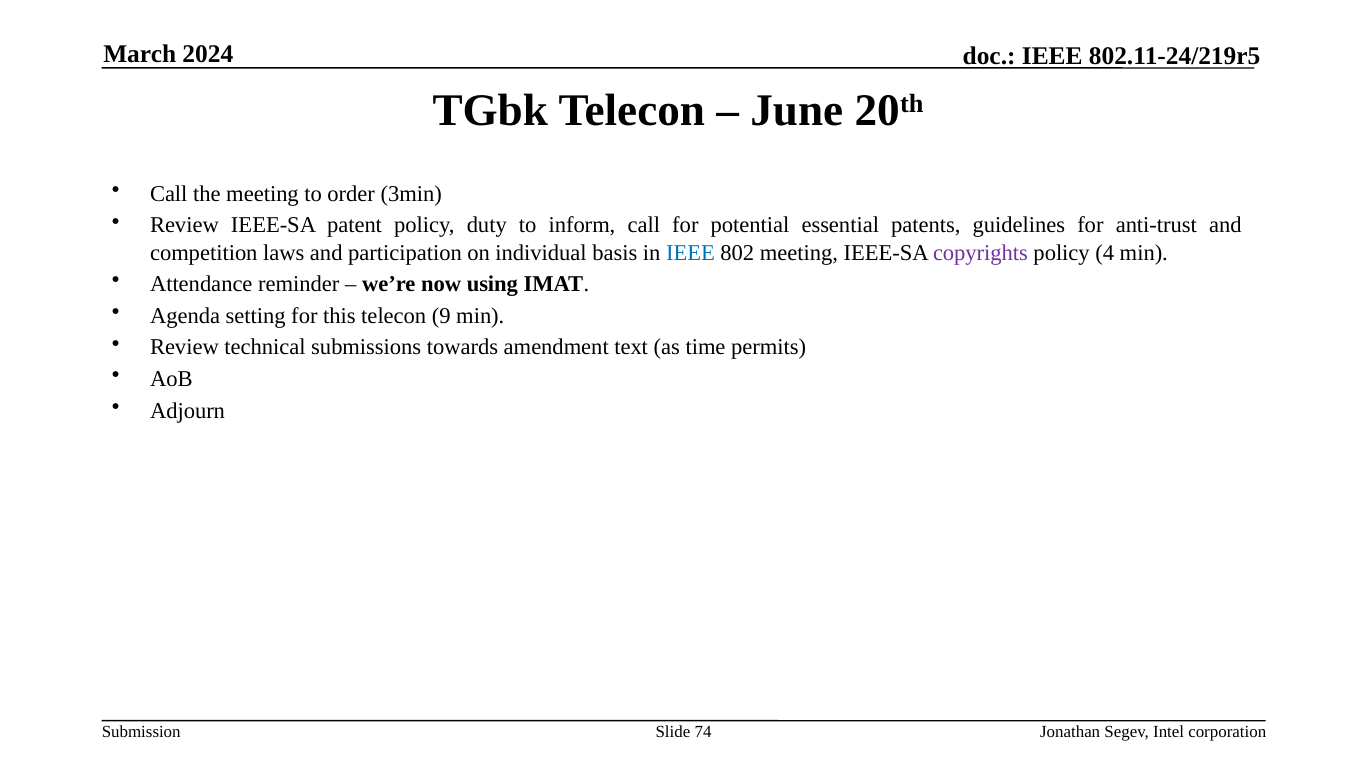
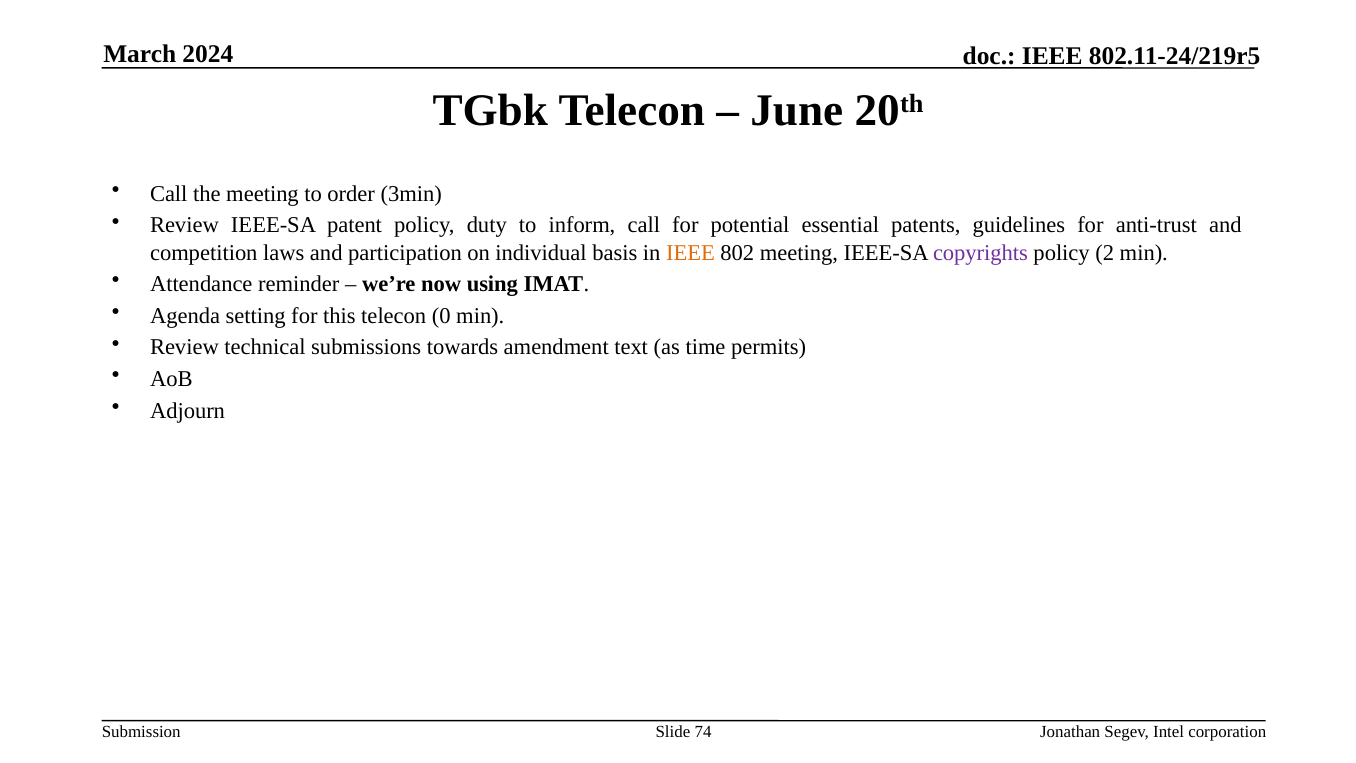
IEEE at (690, 253) colour: blue -> orange
4: 4 -> 2
9: 9 -> 0
